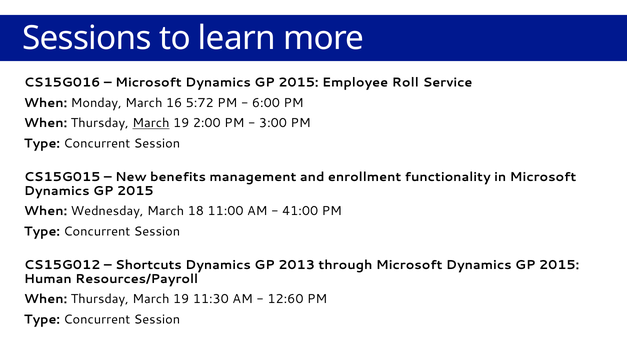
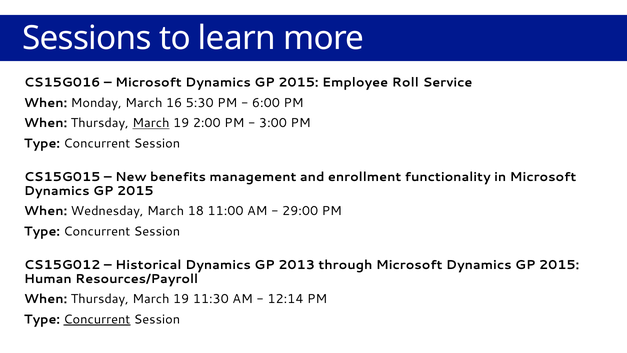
5:72: 5:72 -> 5:30
41:00: 41:00 -> 29:00
Shortcuts: Shortcuts -> Historical
12:60: 12:60 -> 12:14
Concurrent at (97, 319) underline: none -> present
